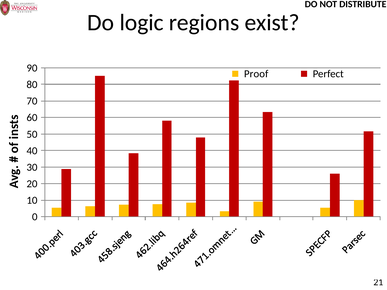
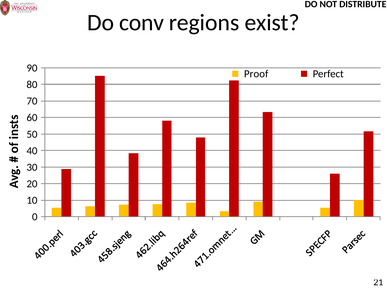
logic: logic -> conv
